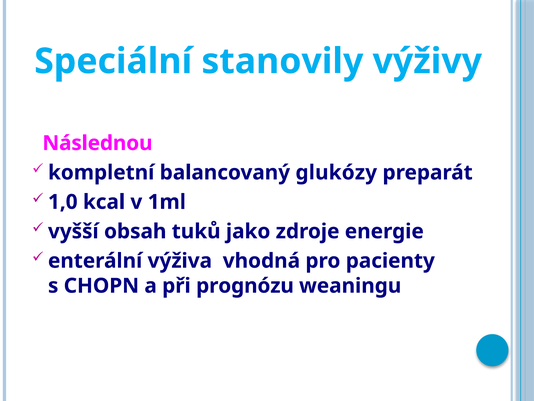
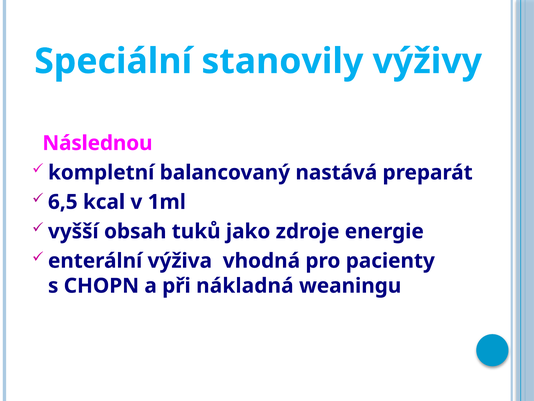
glukózy: glukózy -> nastává
1,0: 1,0 -> 6,5
prognózu: prognózu -> nákladná
